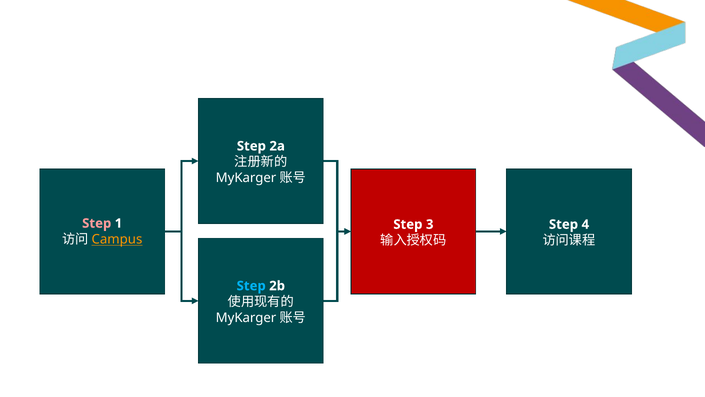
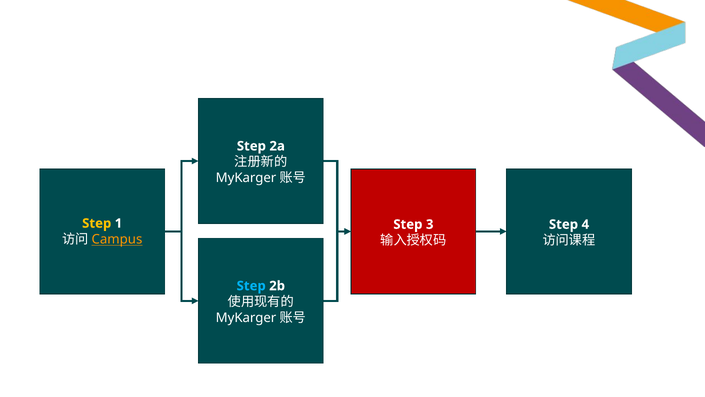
Step at (97, 223) colour: pink -> yellow
